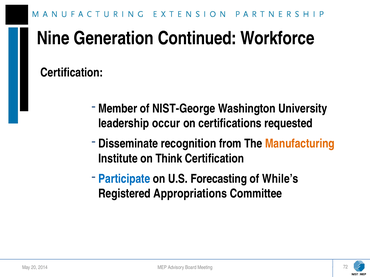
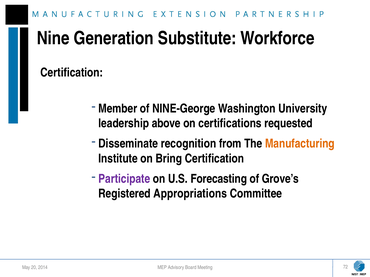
Continued: Continued -> Substitute
NIST-George: NIST-George -> NINE-George
occur: occur -> above
Think: Think -> Bring
Participate colour: blue -> purple
While’s: While’s -> Grove’s
